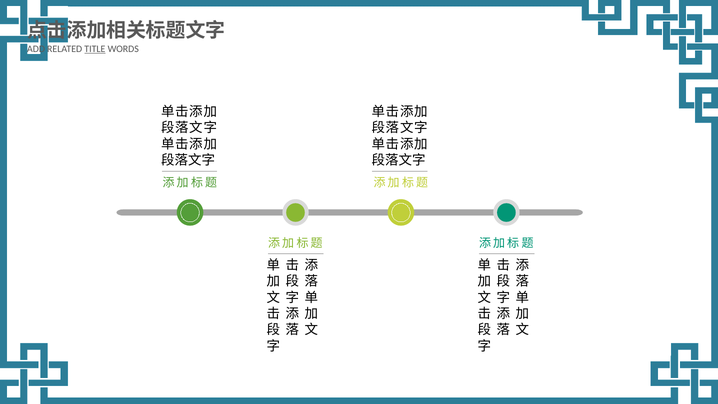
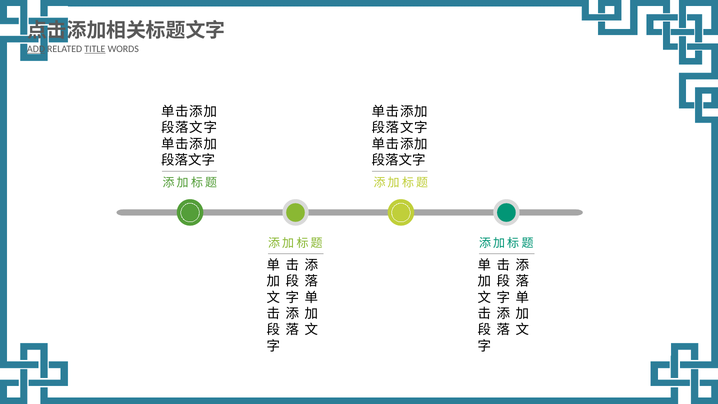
ADD underline: none -> present
